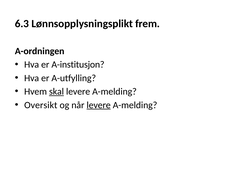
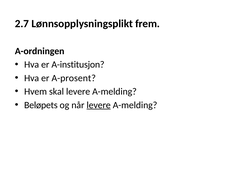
6.3: 6.3 -> 2.7
A-utfylling: A-utfylling -> A-prosent
skal underline: present -> none
Oversikt: Oversikt -> Beløpets
